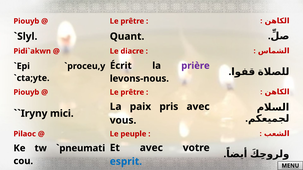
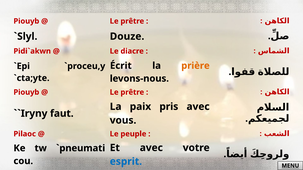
Quant: Quant -> Douze
prière colour: purple -> orange
mici: mici -> faut
